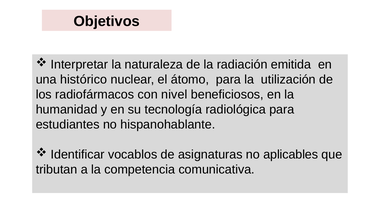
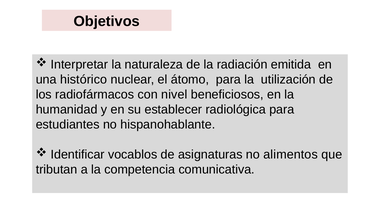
tecnología: tecnología -> establecer
aplicables: aplicables -> alimentos
